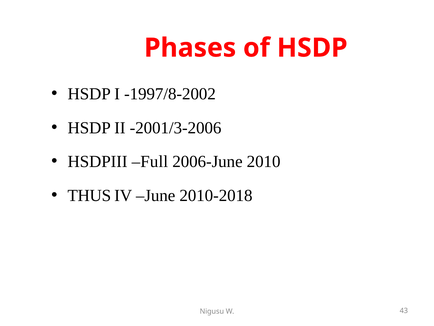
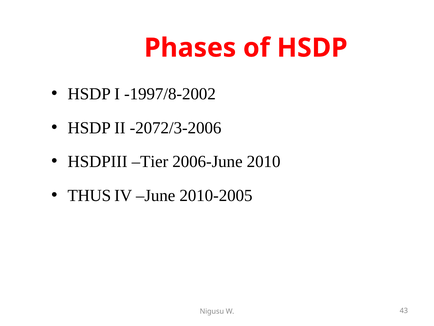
-2001/3-2006: -2001/3-2006 -> -2072/3-2006
Full: Full -> Tier
2010-2018: 2010-2018 -> 2010-2005
